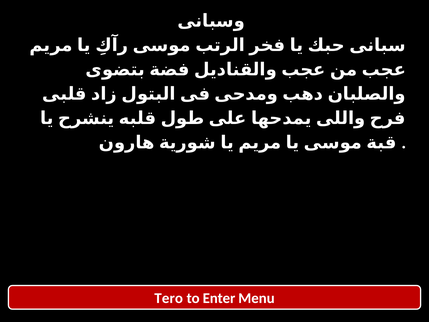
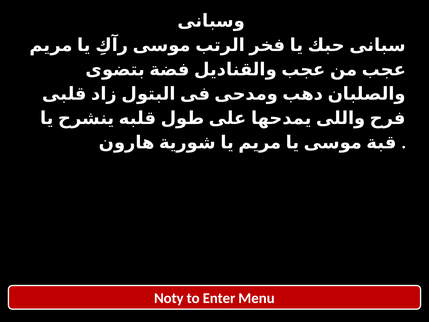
Tero: Tero -> Noty
